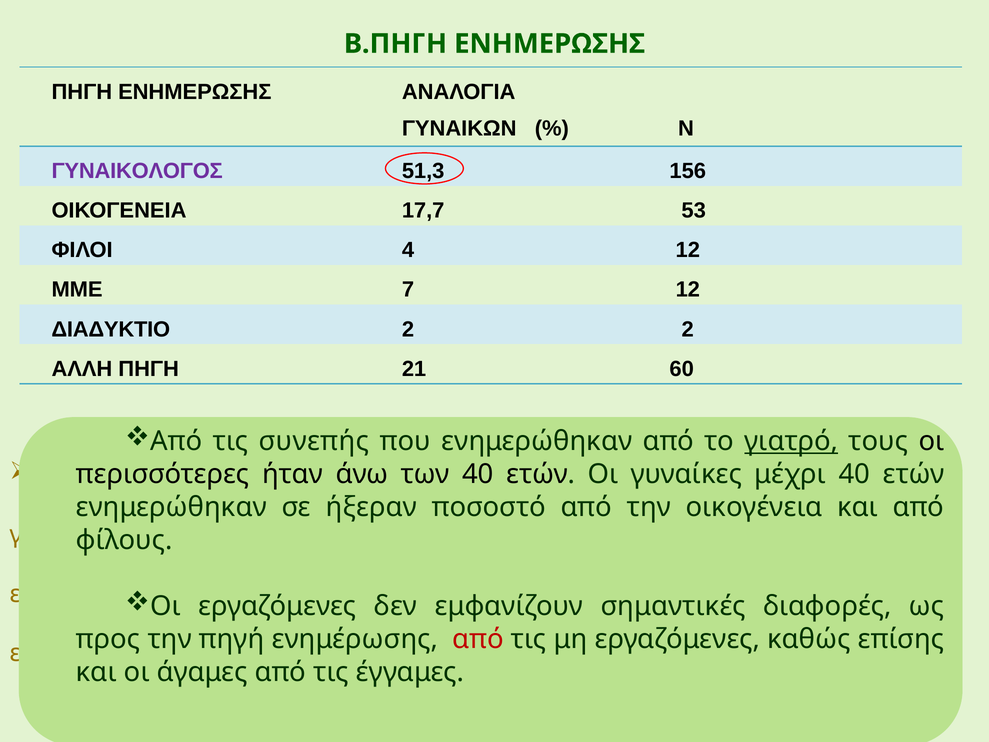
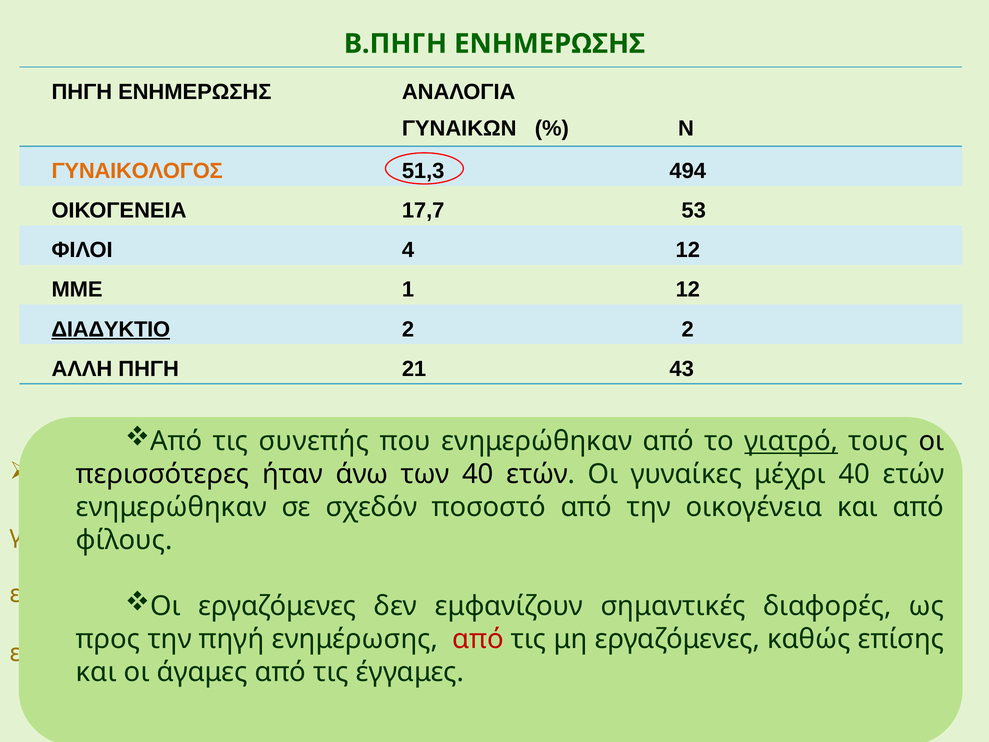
ΓΥΝΑΙΚΟΛΟΓΟΣ colour: purple -> orange
156: 156 -> 494
7: 7 -> 1
ΔΙΑΔΥΚΤΙΟ underline: none -> present
60: 60 -> 43
ήξεραν: ήξεραν -> σχεδόν
